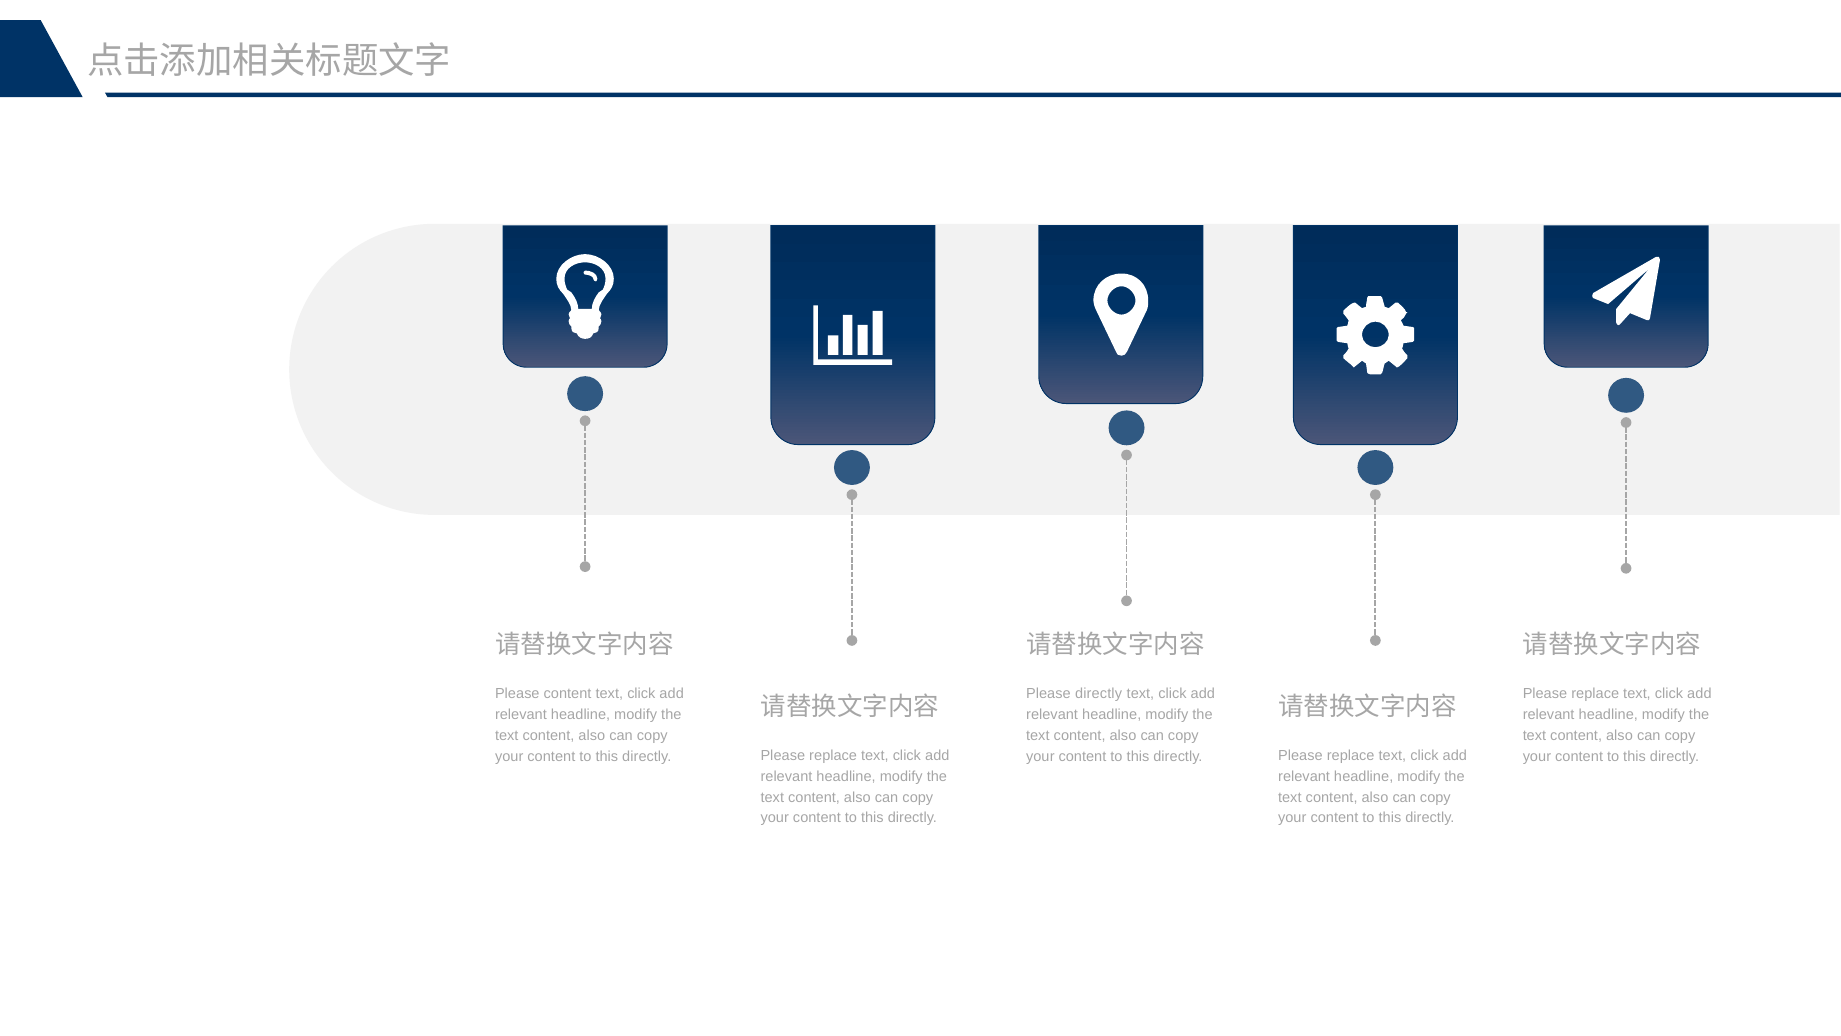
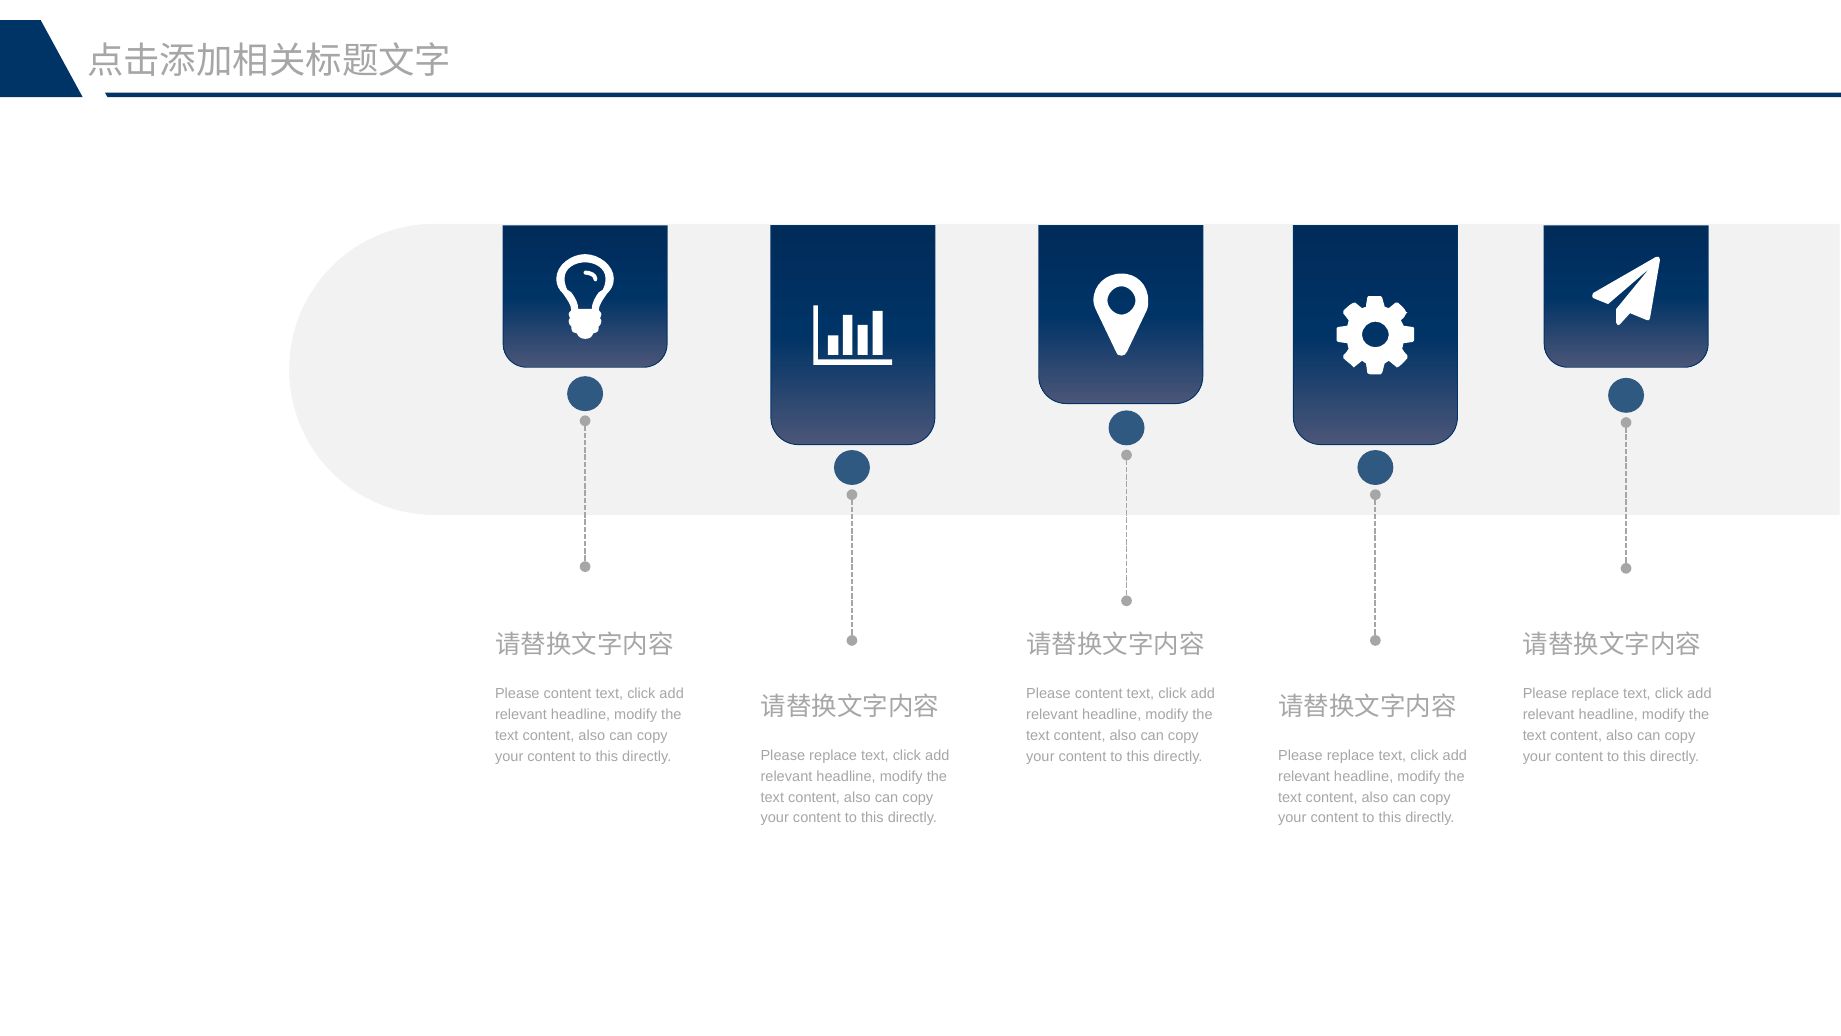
directly at (1099, 693): directly -> content
